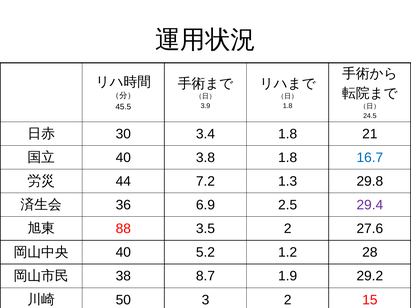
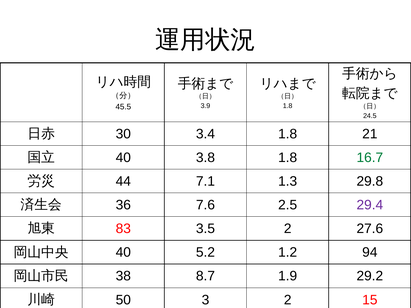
16.7 colour: blue -> green
7.2: 7.2 -> 7.1
6.9: 6.9 -> 7.6
88: 88 -> 83
28: 28 -> 94
